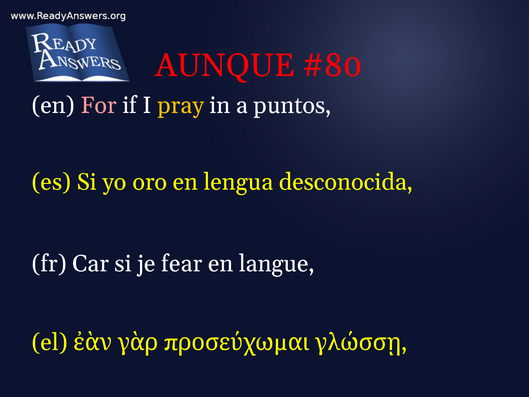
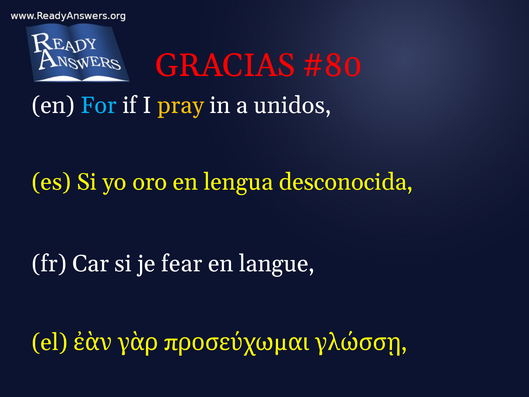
AUNQUE: AUNQUE -> GRACIAS
For colour: pink -> light blue
puntos: puntos -> unidos
